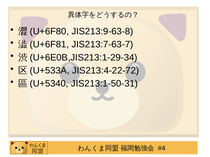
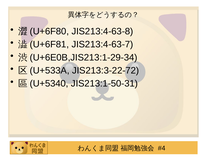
JIS213:9-63-8: JIS213:9-63-8 -> JIS213:4-63-8
JIS213:7-63-7: JIS213:7-63-7 -> JIS213:4-63-7
JIS213:4-22-72: JIS213:4-22-72 -> JIS213:3-22-72
